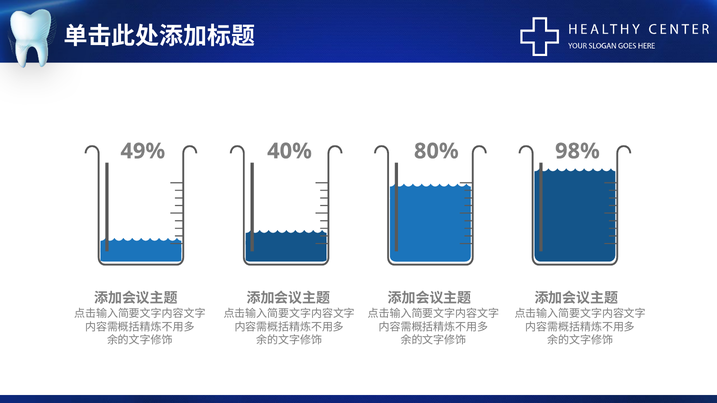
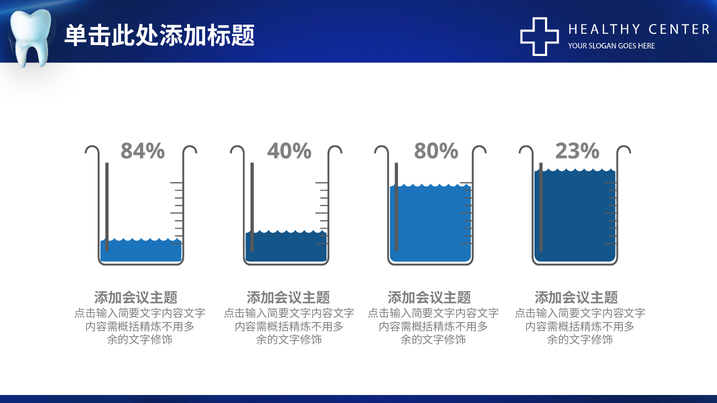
49%: 49% -> 84%
98%: 98% -> 23%
